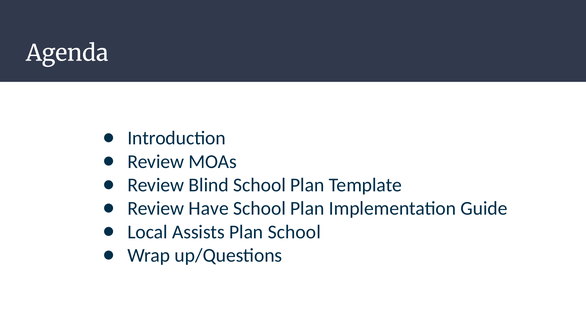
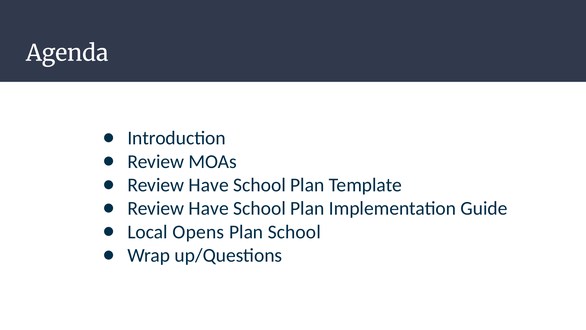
Blind at (209, 185): Blind -> Have
Assists: Assists -> Opens
